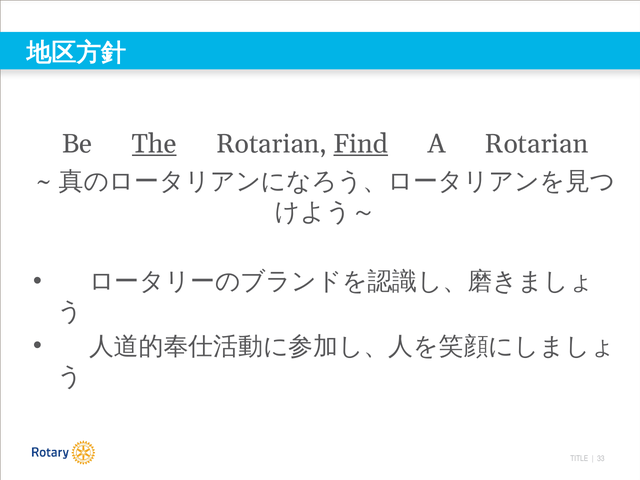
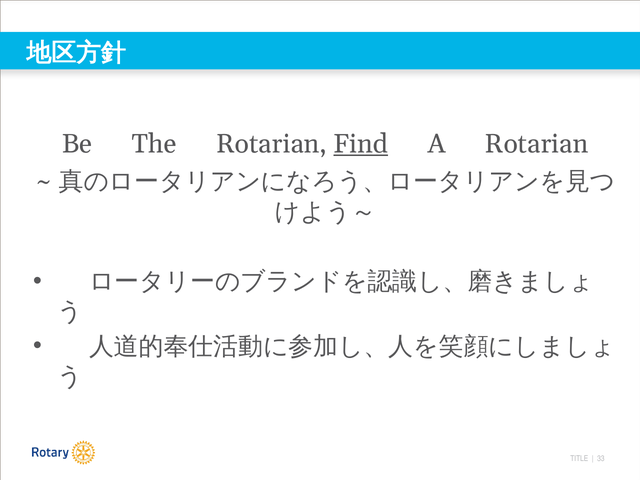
The underline: present -> none
